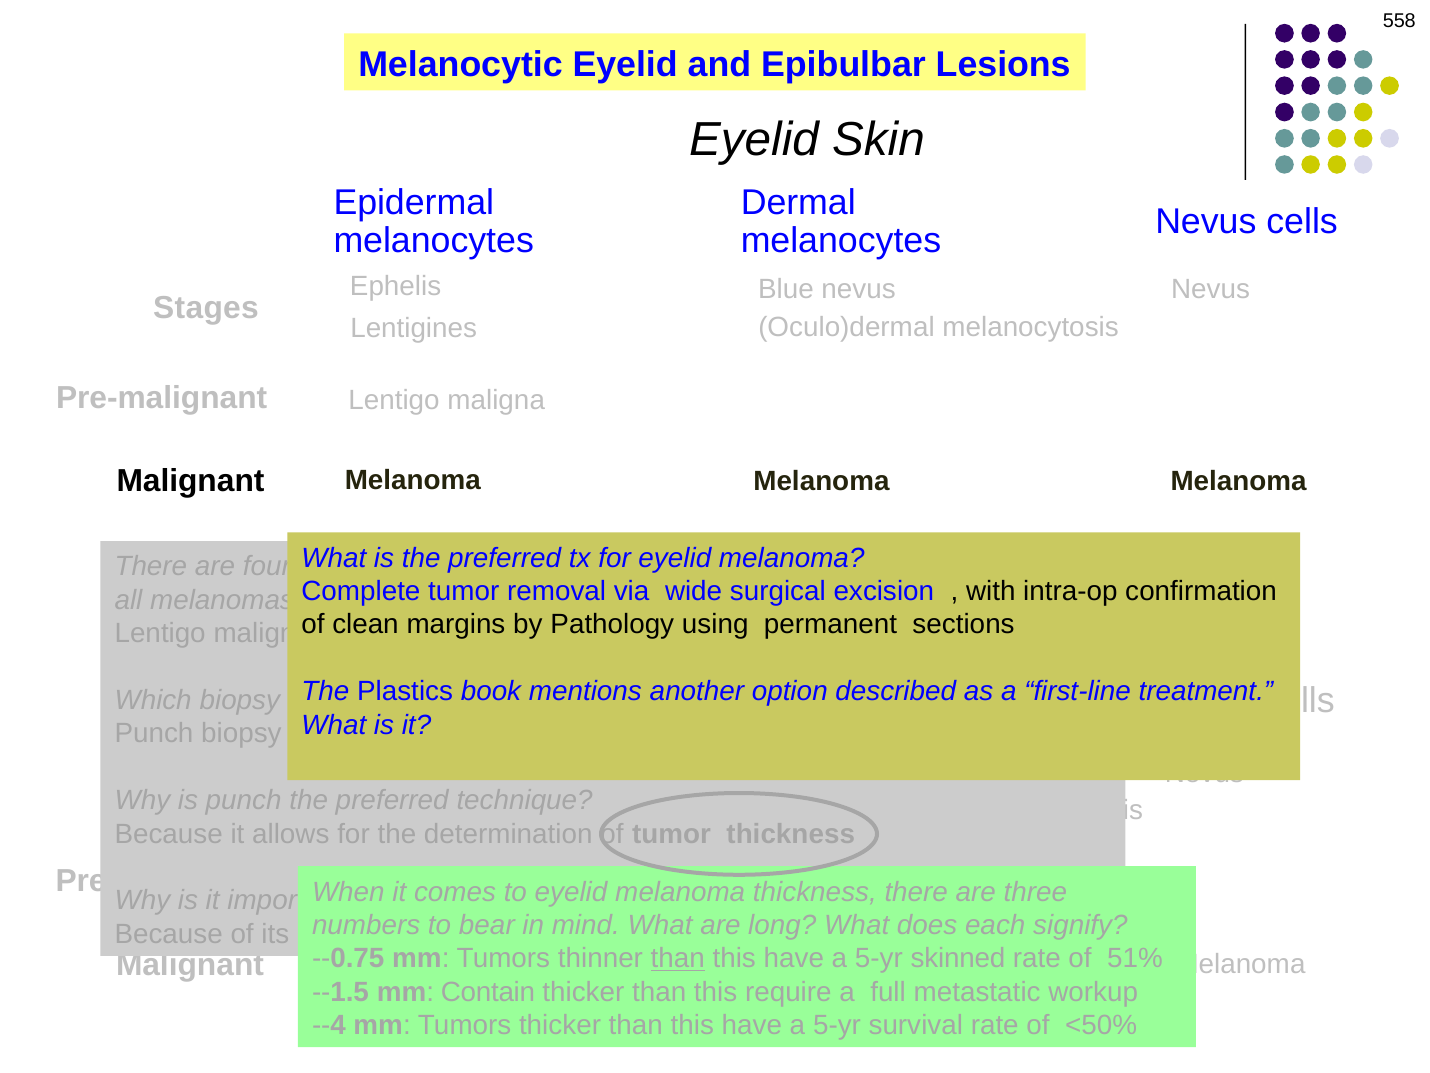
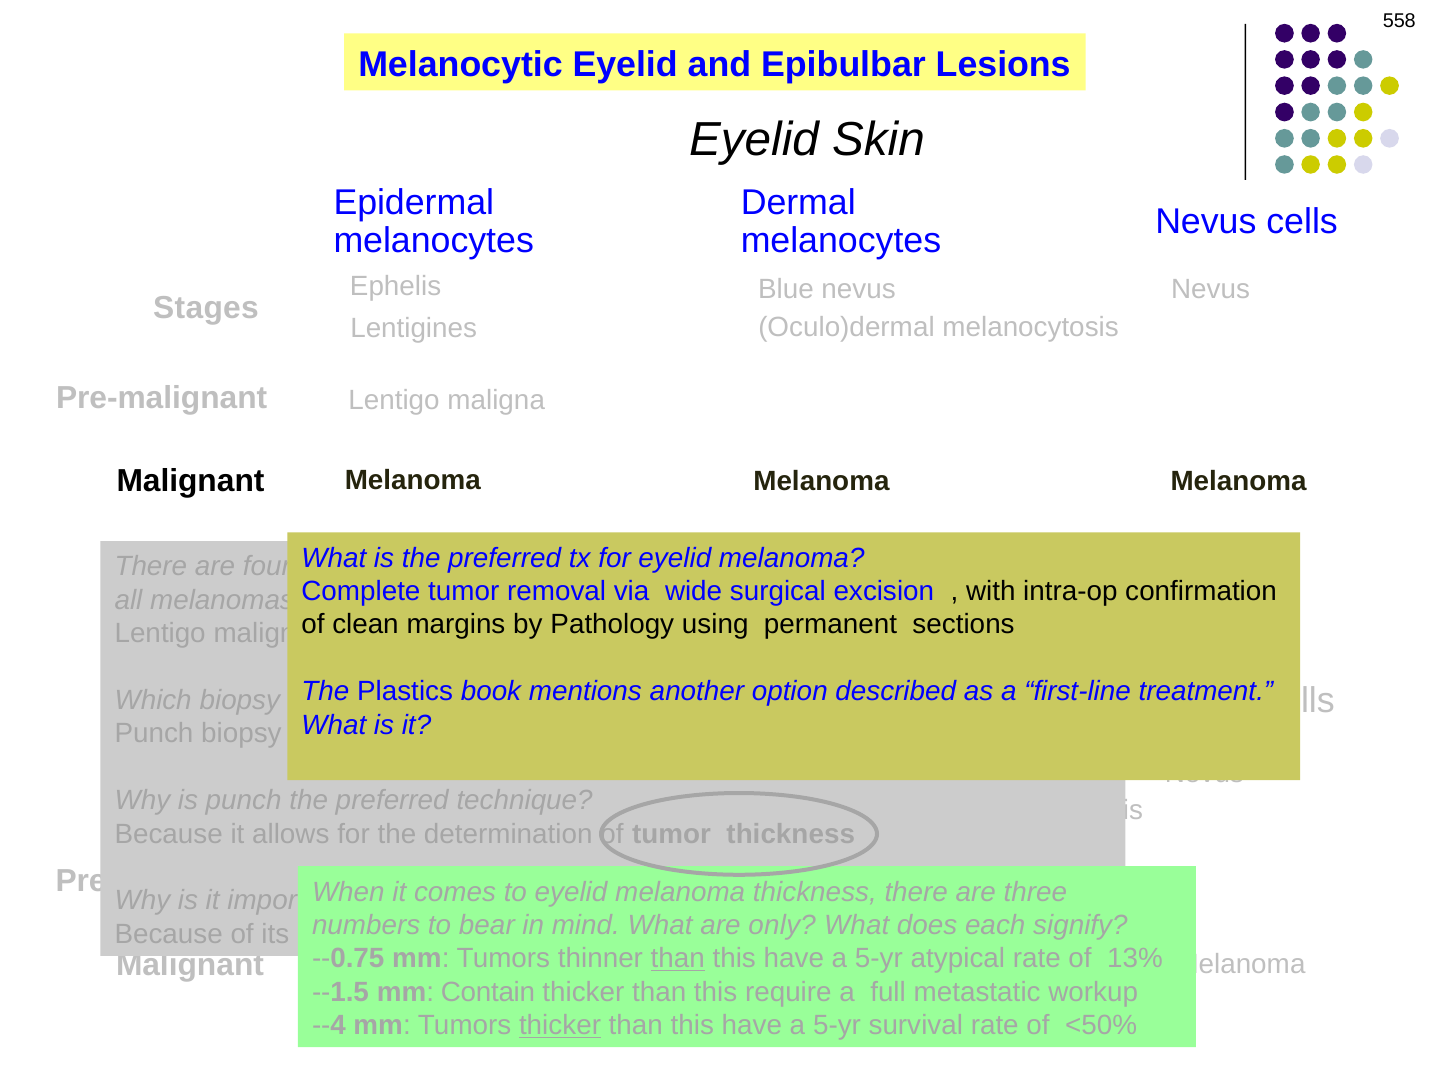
long: long -> only
skinned: skinned -> atypical
51%: 51% -> 13%
thicker at (560, 1025) underline: none -> present
